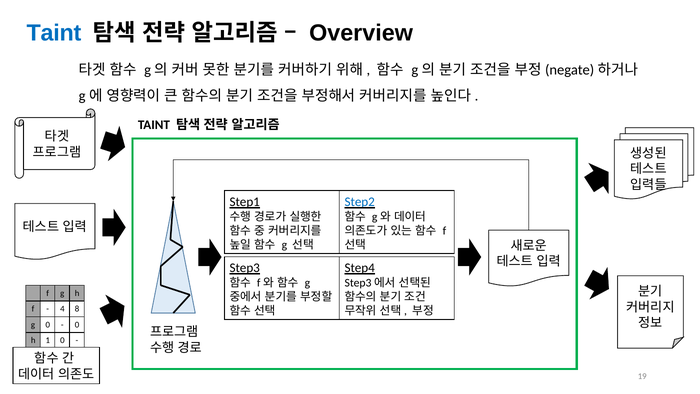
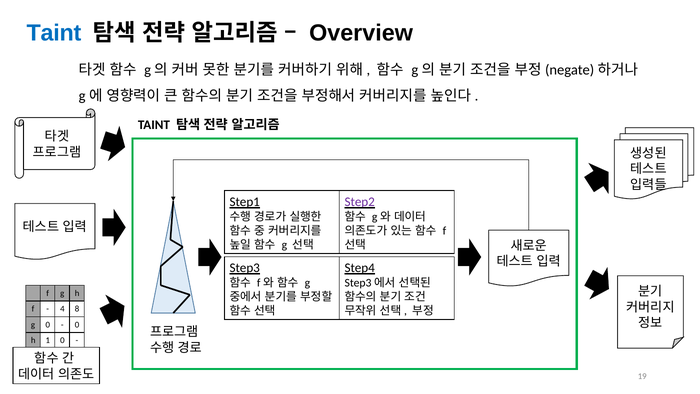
Step2 colour: blue -> purple
